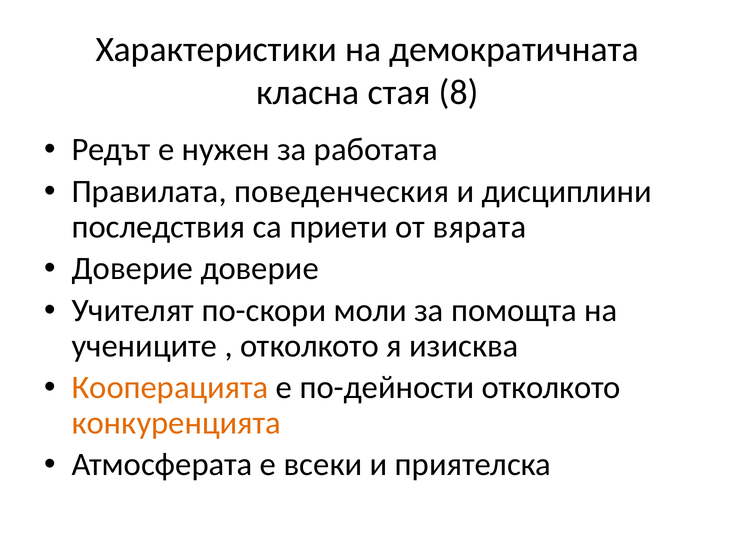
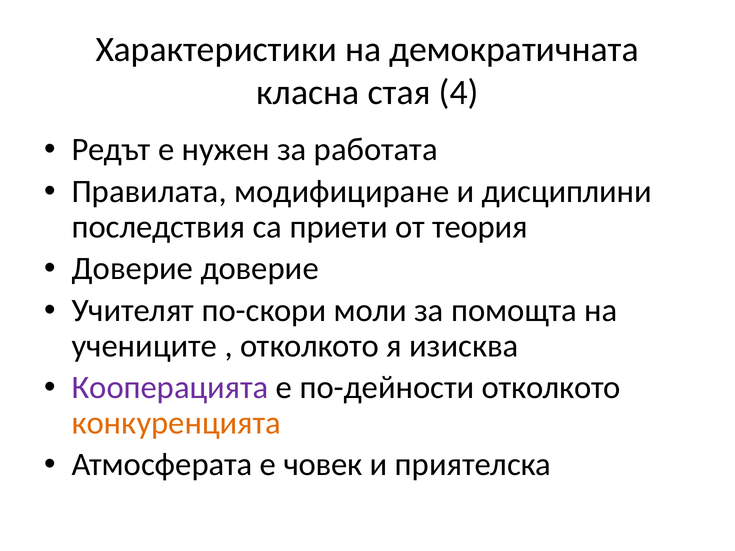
8: 8 -> 4
поведенческия: поведенческия -> модифициране
вярата: вярата -> теория
Кооперацията colour: orange -> purple
всеки: всеки -> човек
